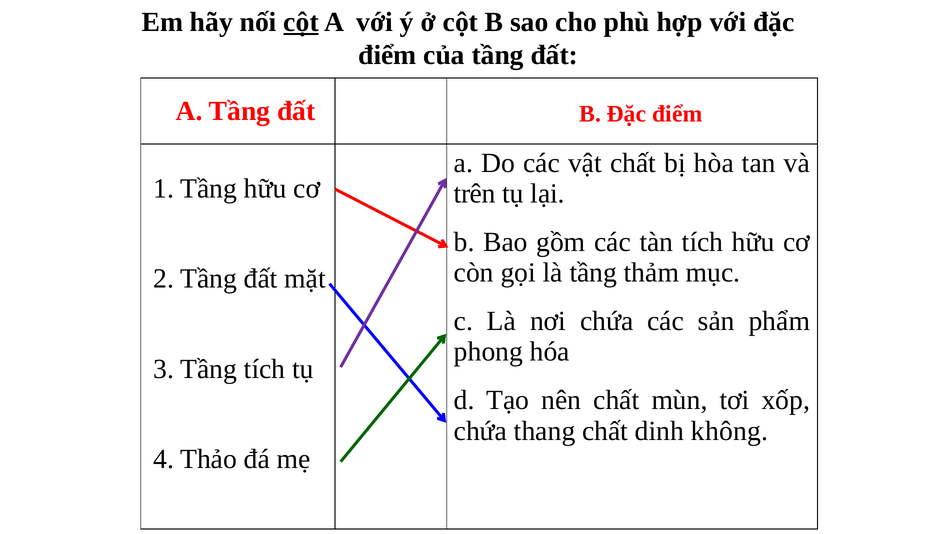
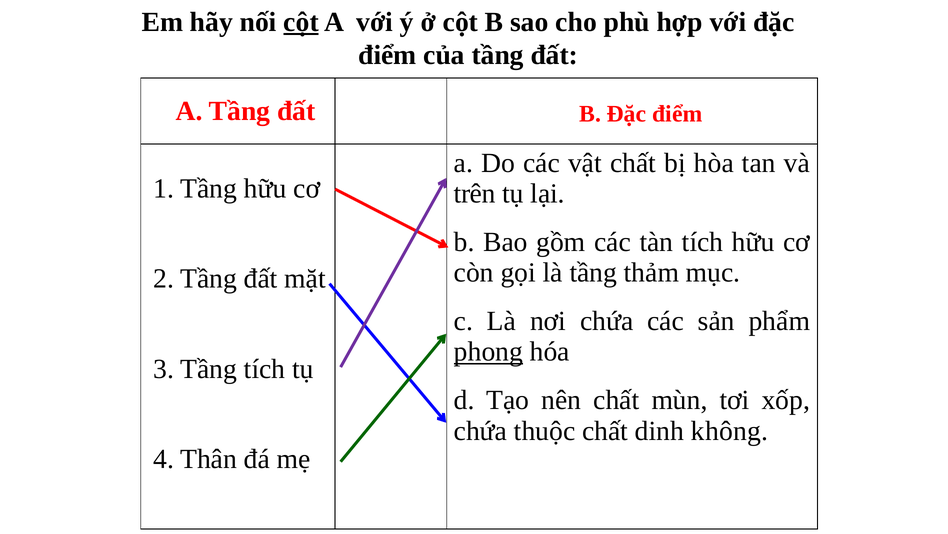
phong underline: none -> present
thang: thang -> thuộc
Thảo: Thảo -> Thân
